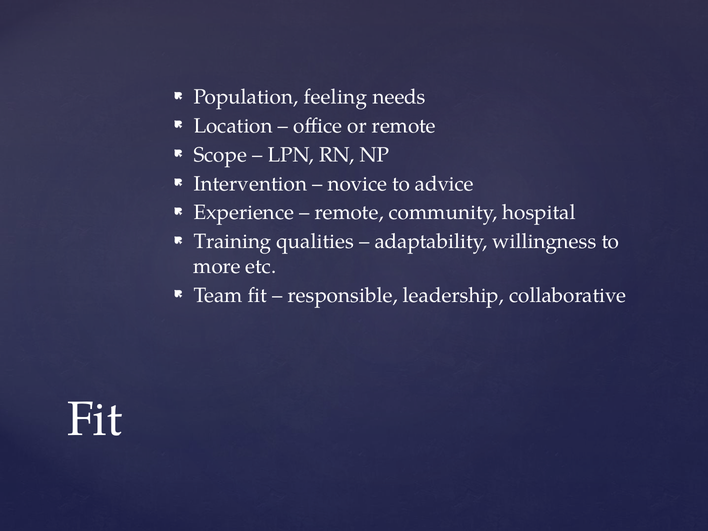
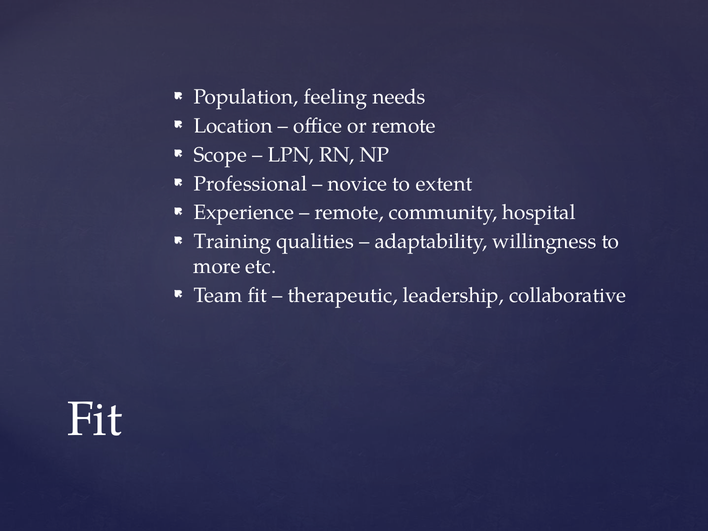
Intervention: Intervention -> Professional
advice: advice -> extent
responsible: responsible -> therapeutic
